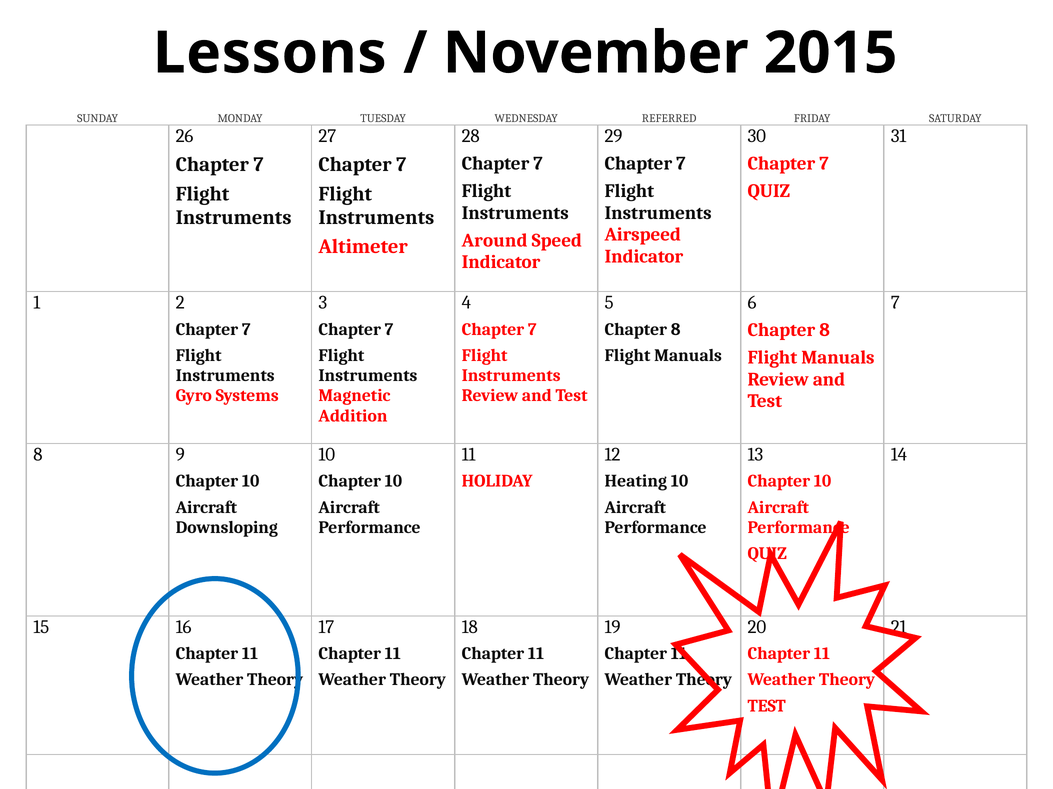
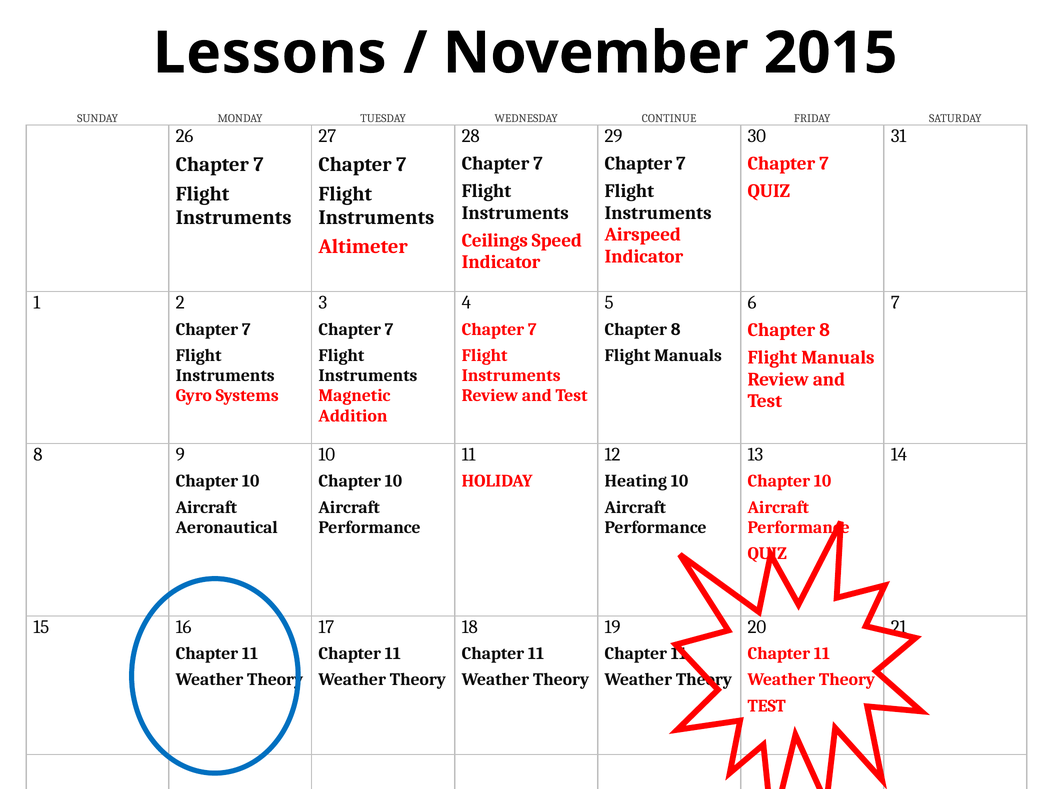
REFERRED: REFERRED -> CONTINUE
Around: Around -> Ceilings
Downsloping: Downsloping -> Aeronautical
